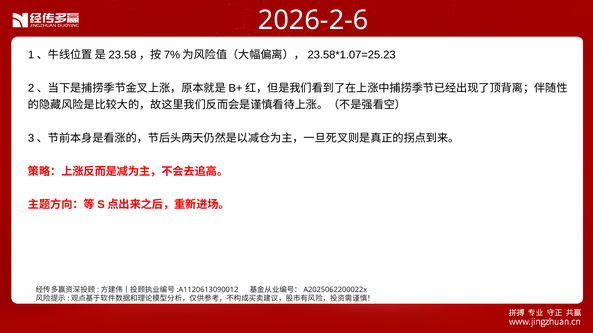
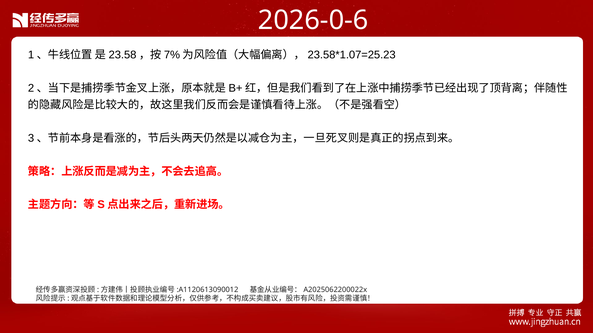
2026-2-6: 2026-2-6 -> 2026-0-6
